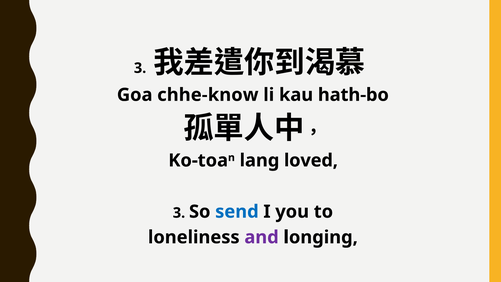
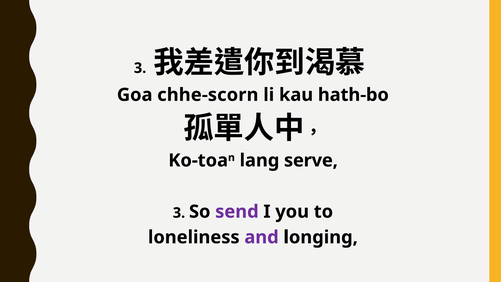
chhe-know: chhe-know -> chhe-scorn
loved: loved -> serve
send colour: blue -> purple
